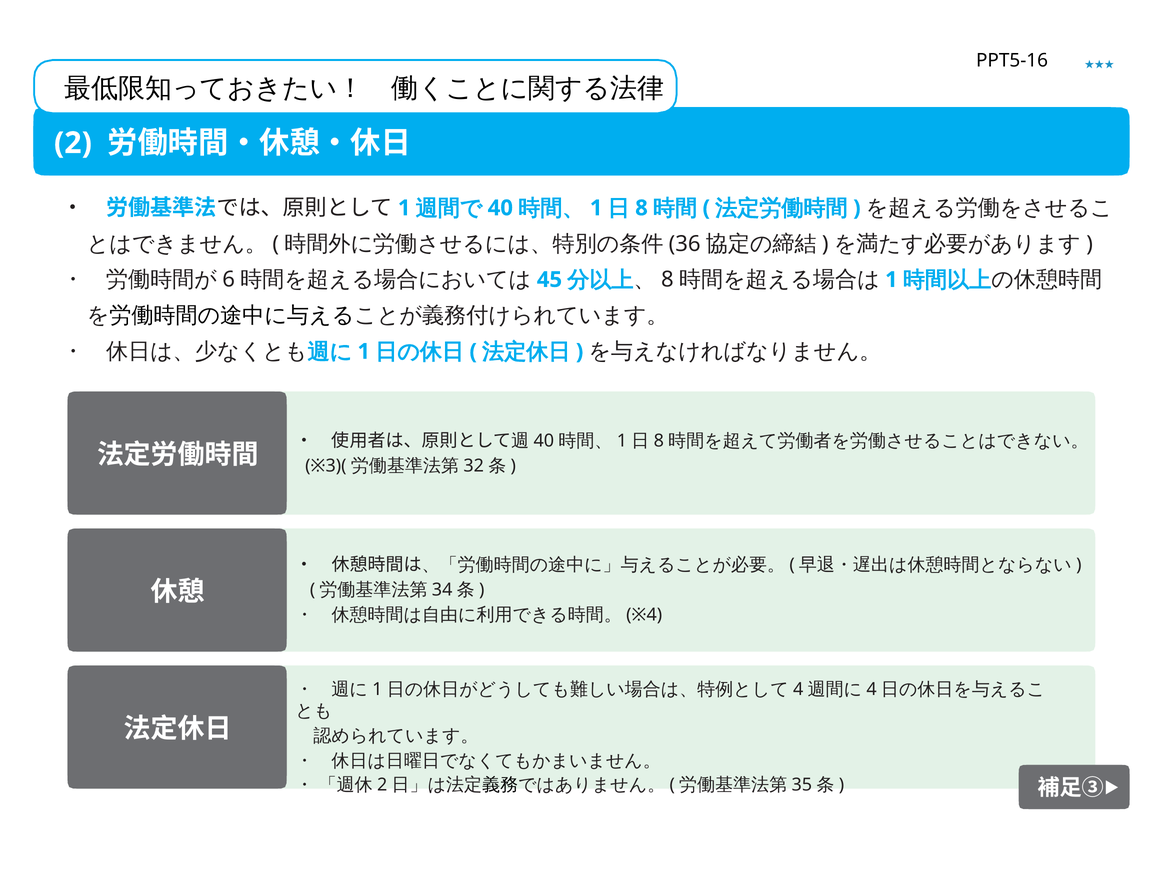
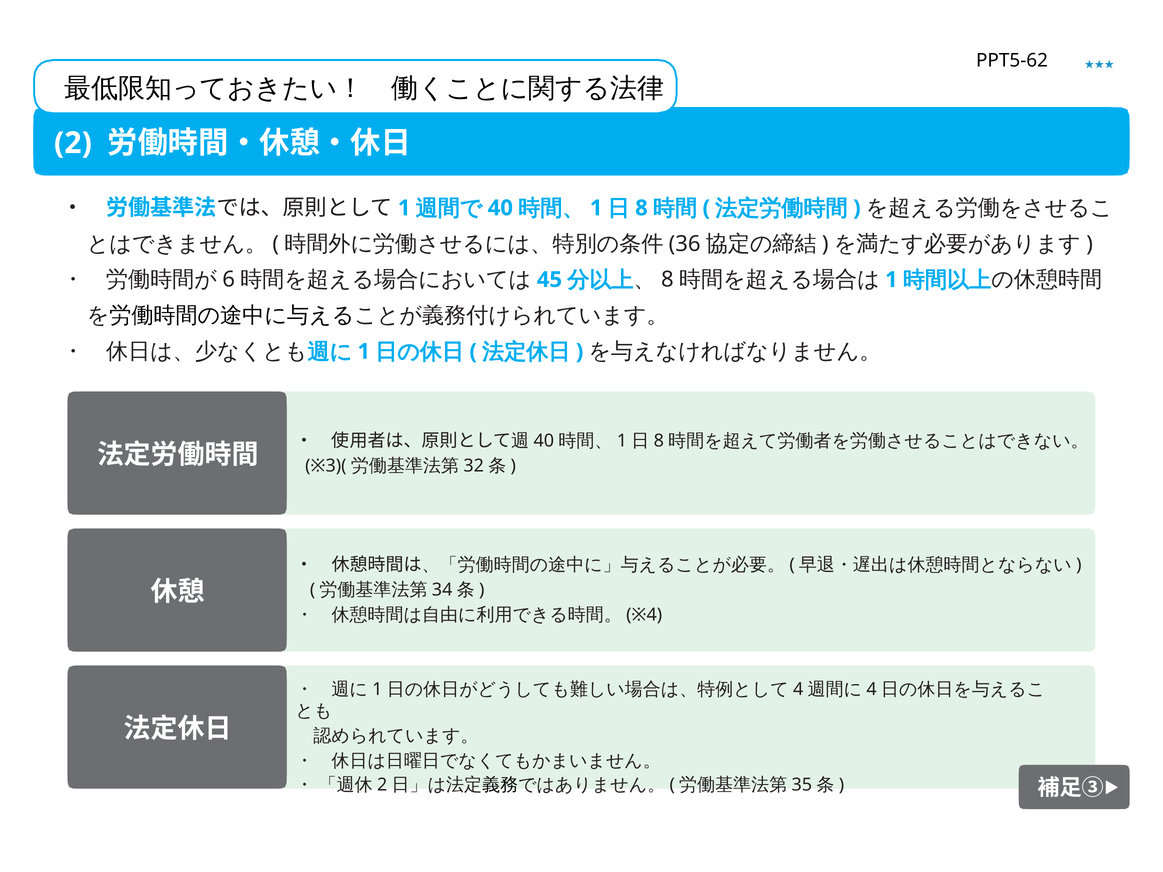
PPT5-16: PPT5-16 -> PPT5-62
